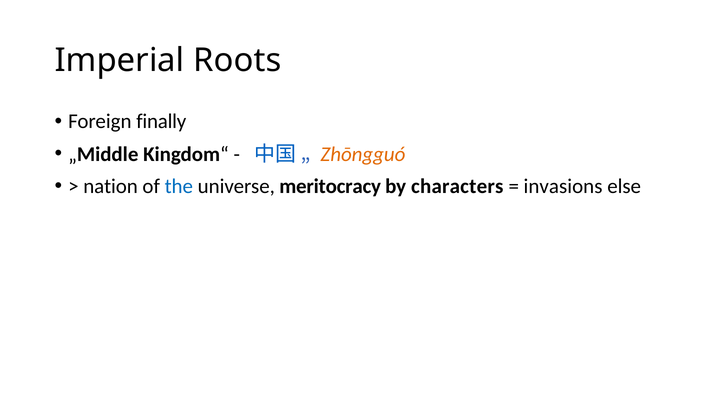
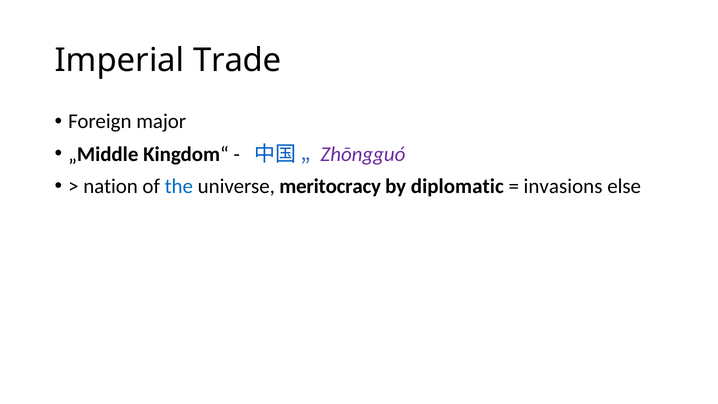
Roots: Roots -> Trade
finally: finally -> major
Zhōngguó colour: orange -> purple
characters: characters -> diplomatic
